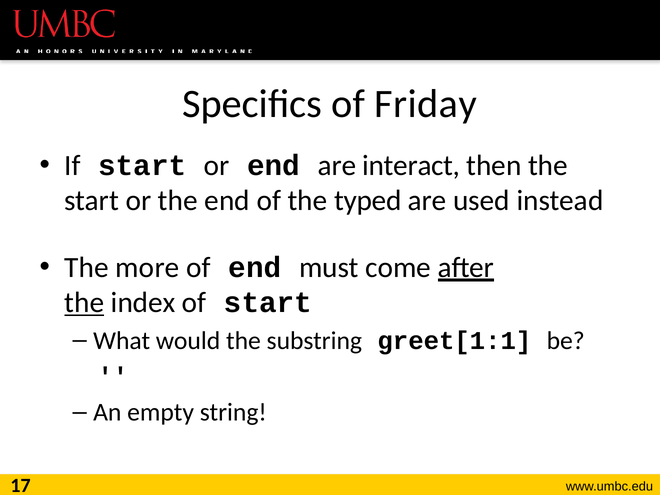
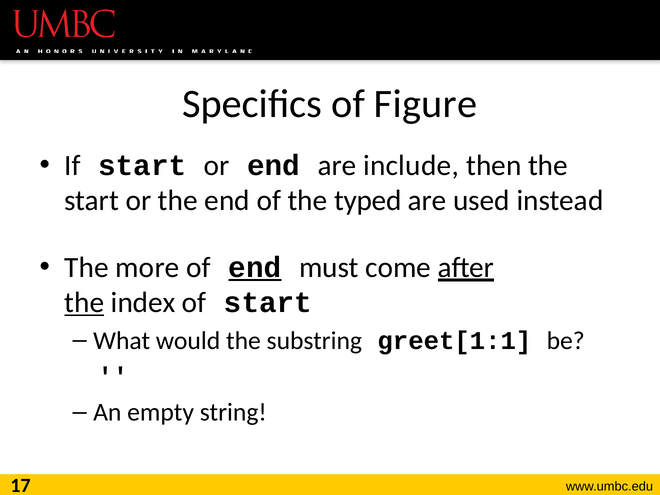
Friday: Friday -> Figure
interact: interact -> include
end at (255, 267) underline: none -> present
